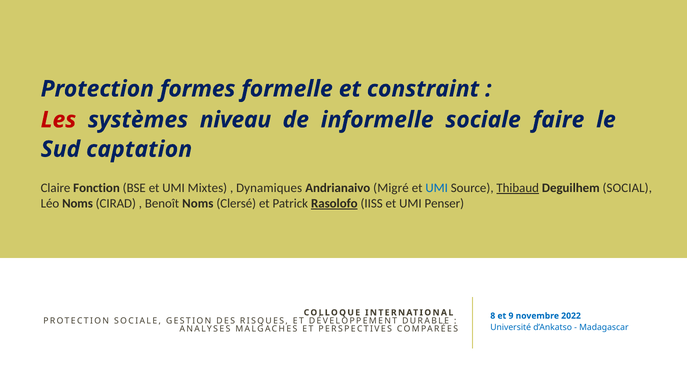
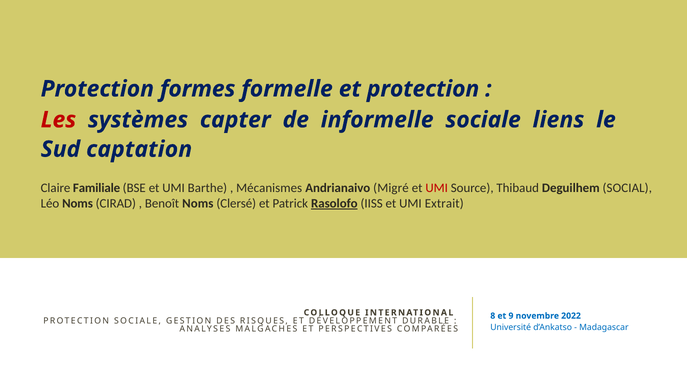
et constraint: constraint -> protection
niveau: niveau -> capter
faire: faire -> liens
Fonction: Fonction -> Familiale
Mixtes: Mixtes -> Barthe
Dynamiques: Dynamiques -> Mécanismes
UMI at (437, 188) colour: blue -> red
Thibaud underline: present -> none
Penser: Penser -> Extrait
